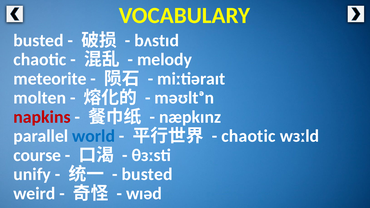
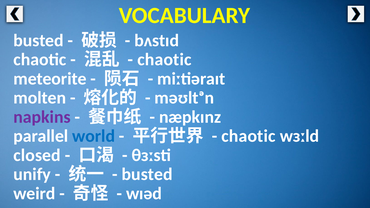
melody at (165, 60): melody -> chaotic
napkins colour: red -> purple
course: course -> closed
